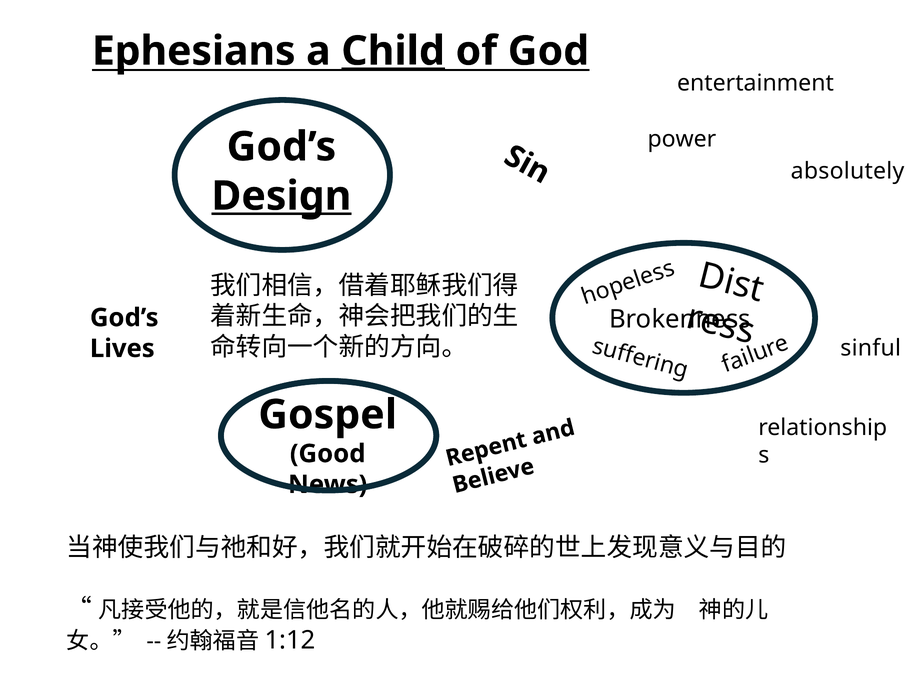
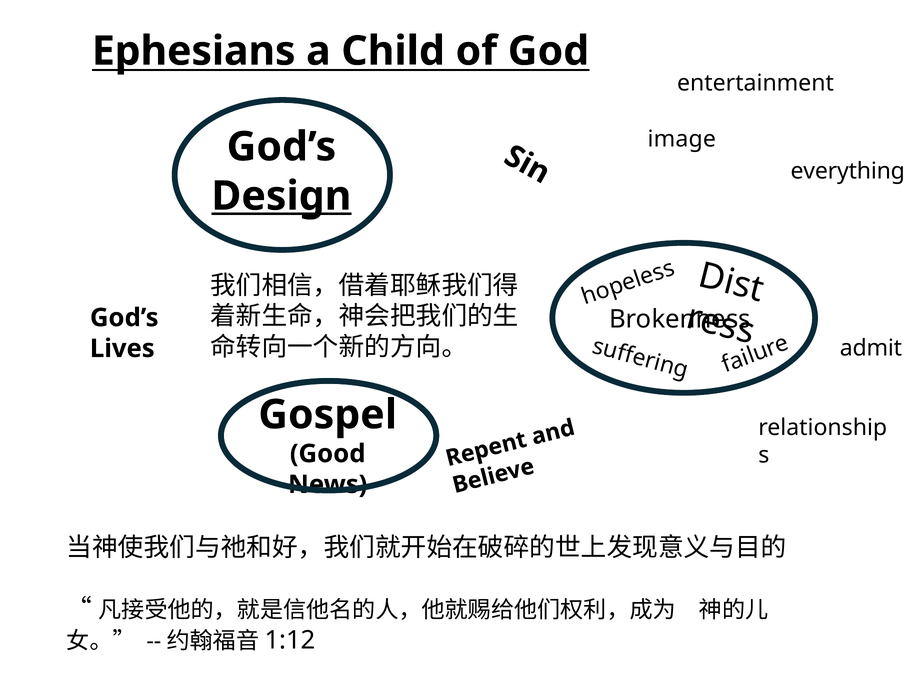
Child underline: present -> none
power: power -> image
absolutely: absolutely -> everything
sinful: sinful -> admit
